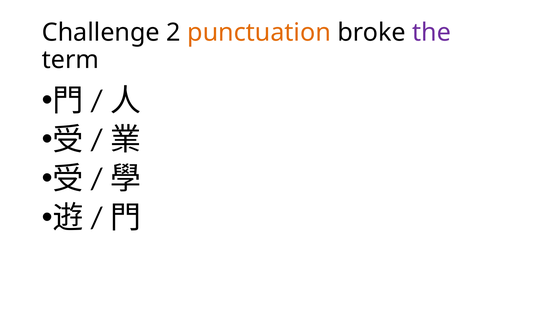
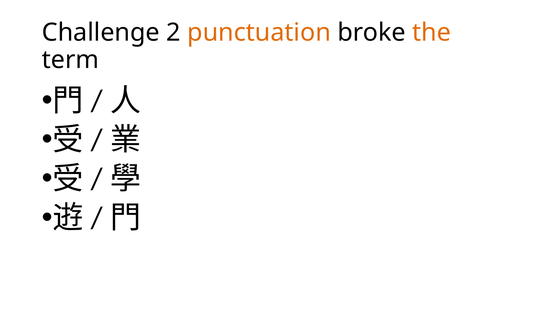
the colour: purple -> orange
